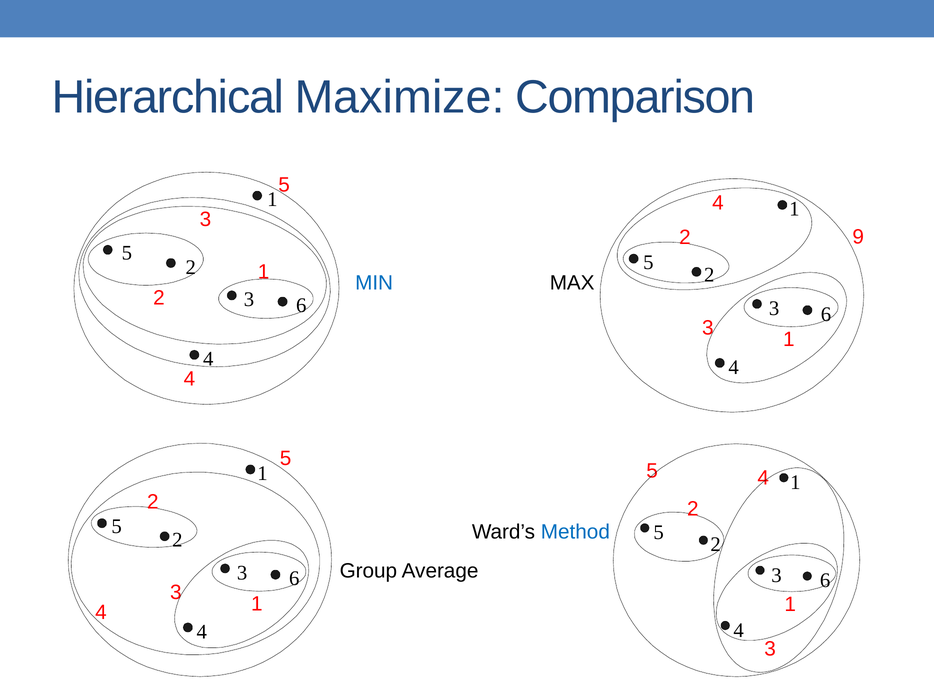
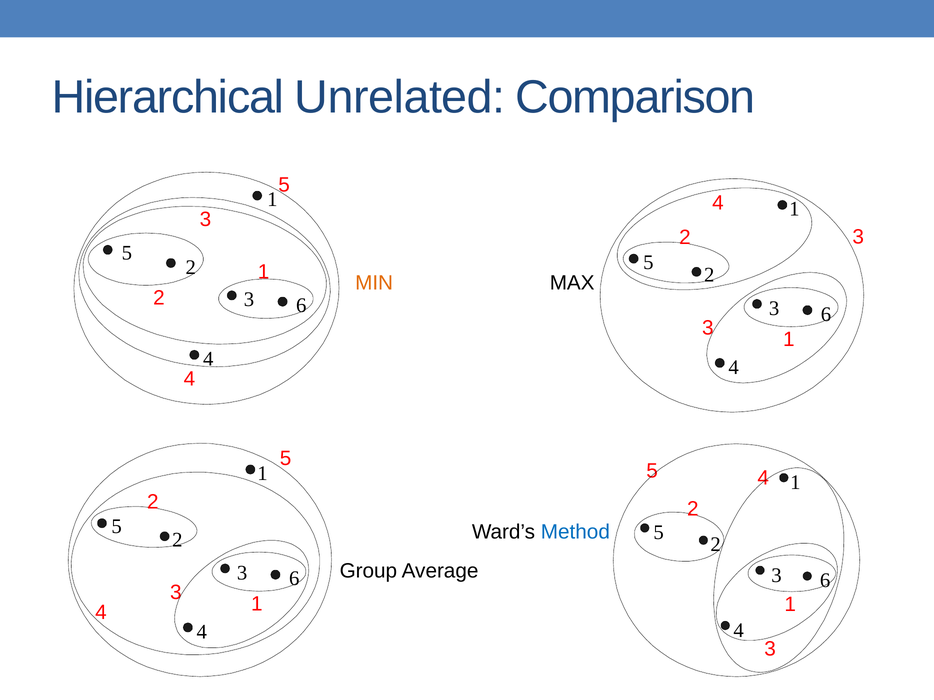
Maximize: Maximize -> Unrelated
9 at (858, 237): 9 -> 3
MIN colour: blue -> orange
